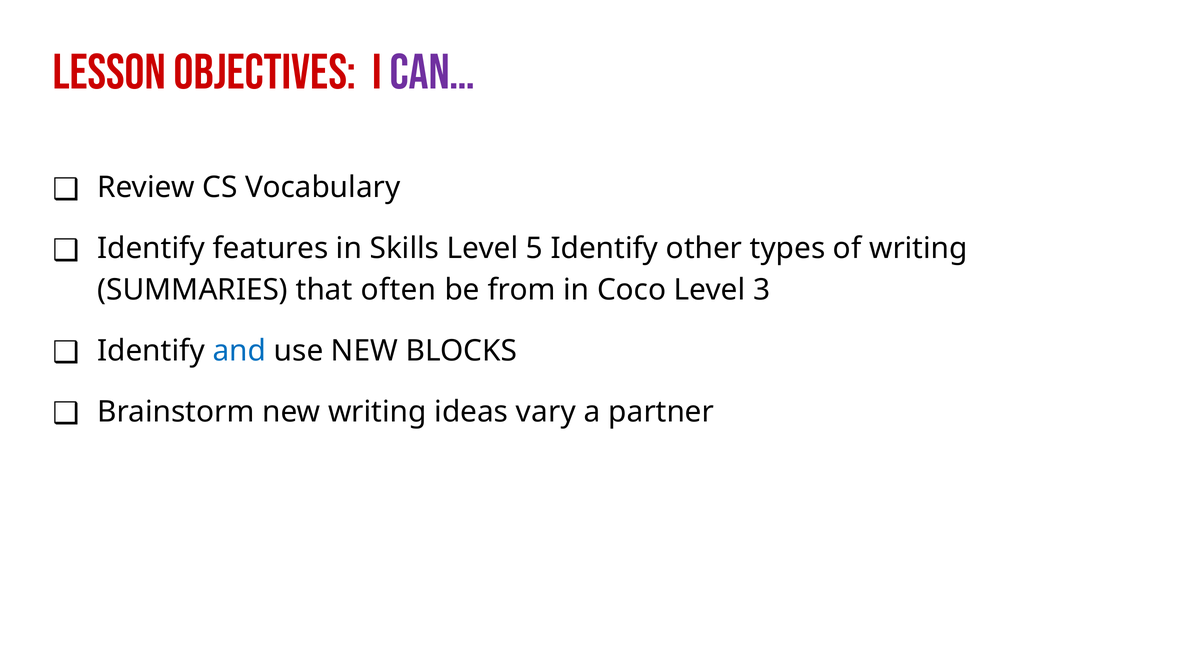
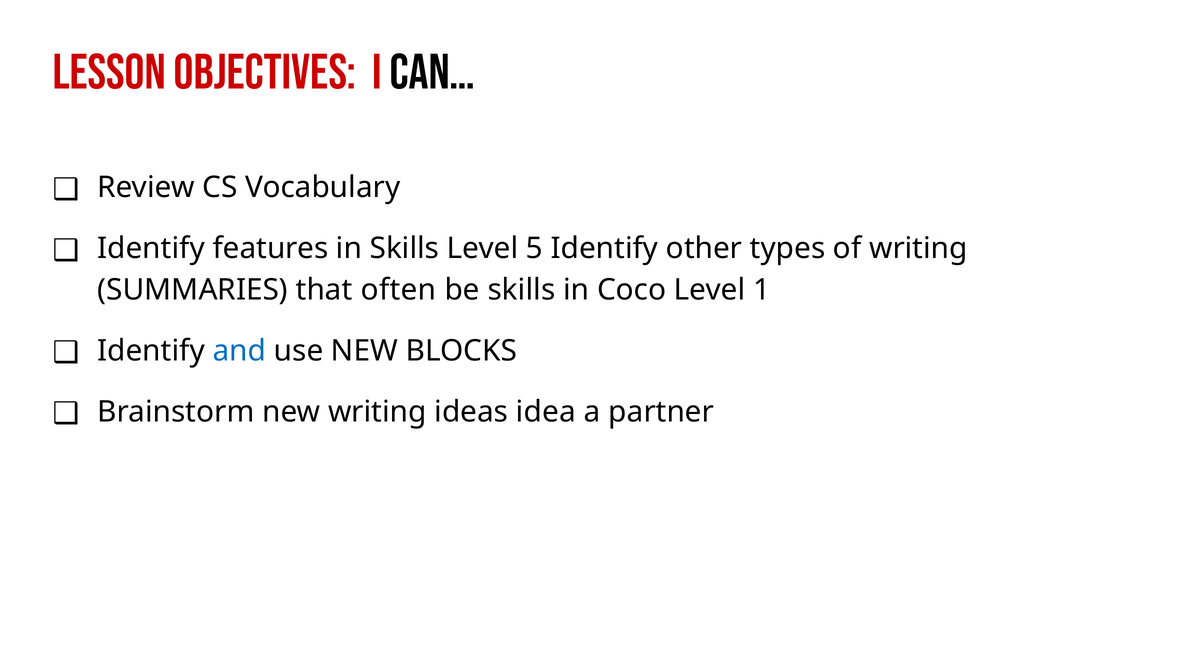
can… colour: purple -> black
be from: from -> skills
3: 3 -> 1
vary: vary -> idea
